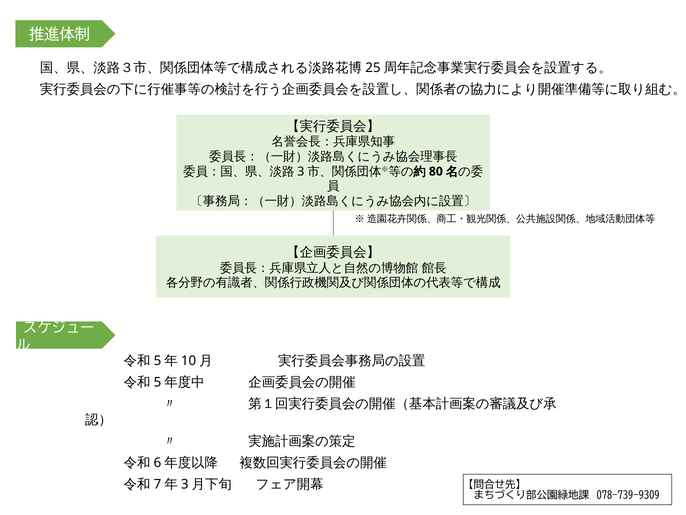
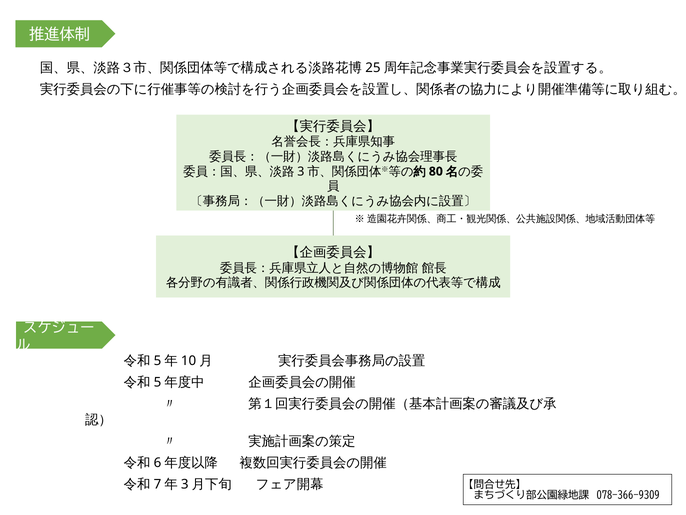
078-739-9309: 078-739-9309 -> 078-366-9309
